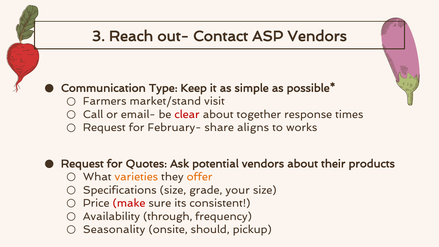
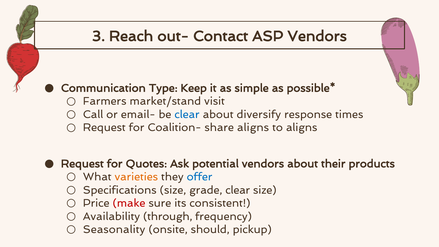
clear at (187, 114) colour: red -> blue
together: together -> diversify
February-: February- -> Coalition-
to works: works -> aligns
offer colour: orange -> blue
grade your: your -> clear
